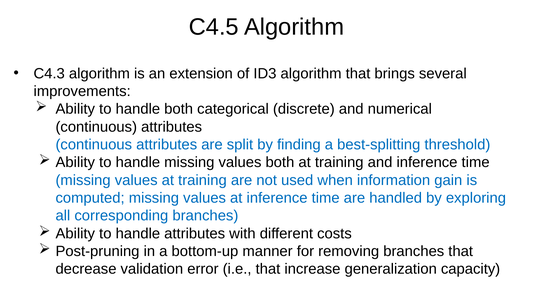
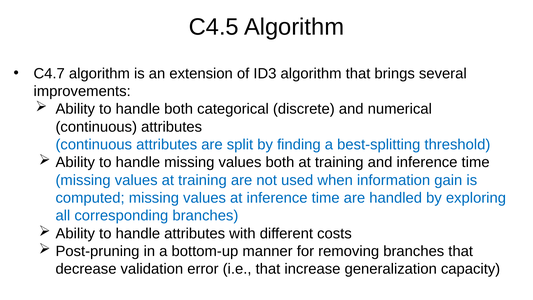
C4.3: C4.3 -> C4.7
